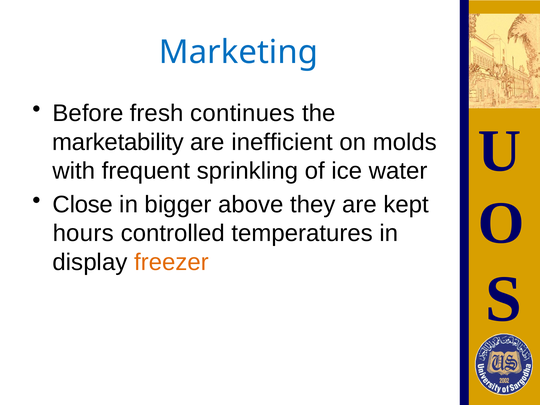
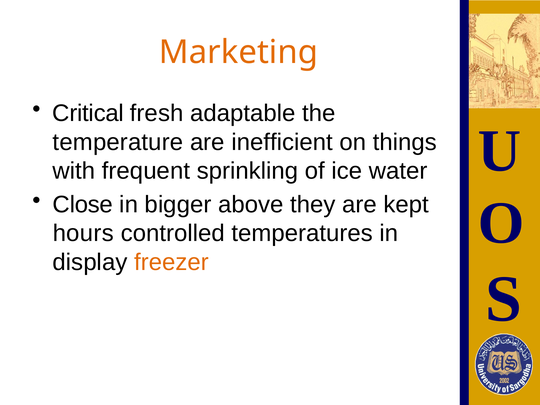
Marketing colour: blue -> orange
Before: Before -> Critical
continues: continues -> adaptable
marketability: marketability -> temperature
molds: molds -> things
